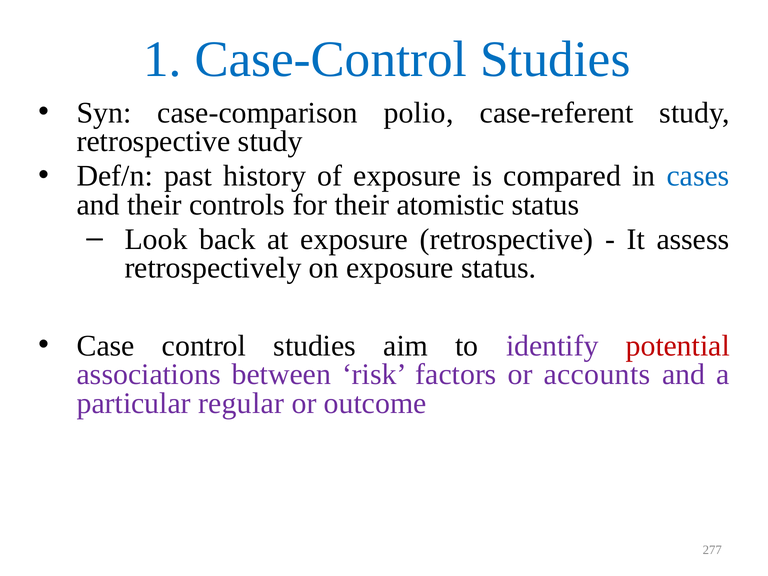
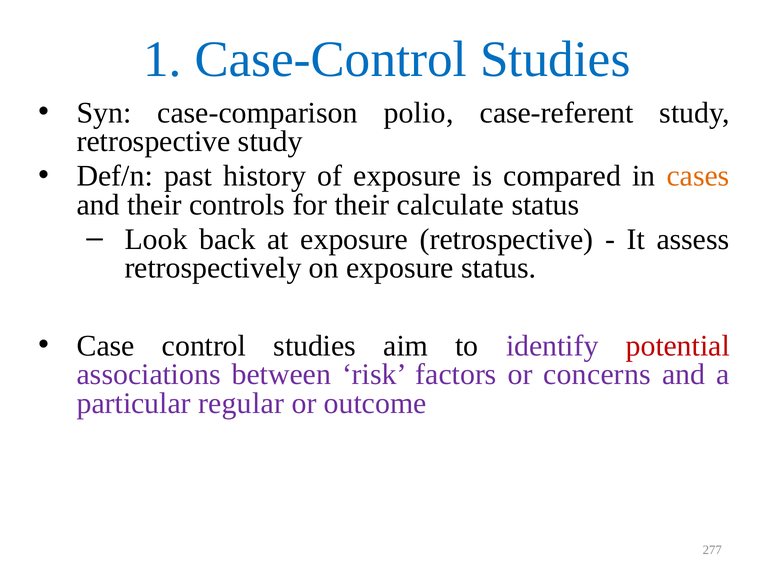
cases colour: blue -> orange
atomistic: atomistic -> calculate
accounts: accounts -> concerns
